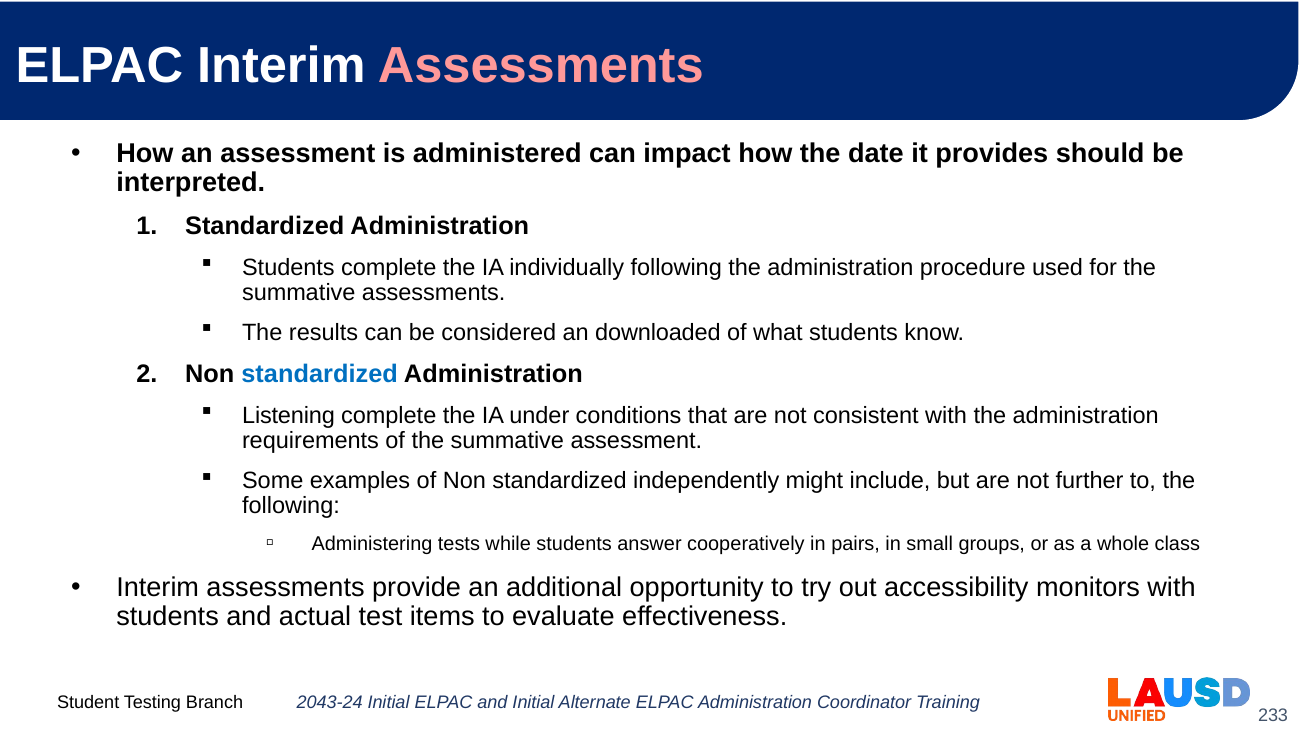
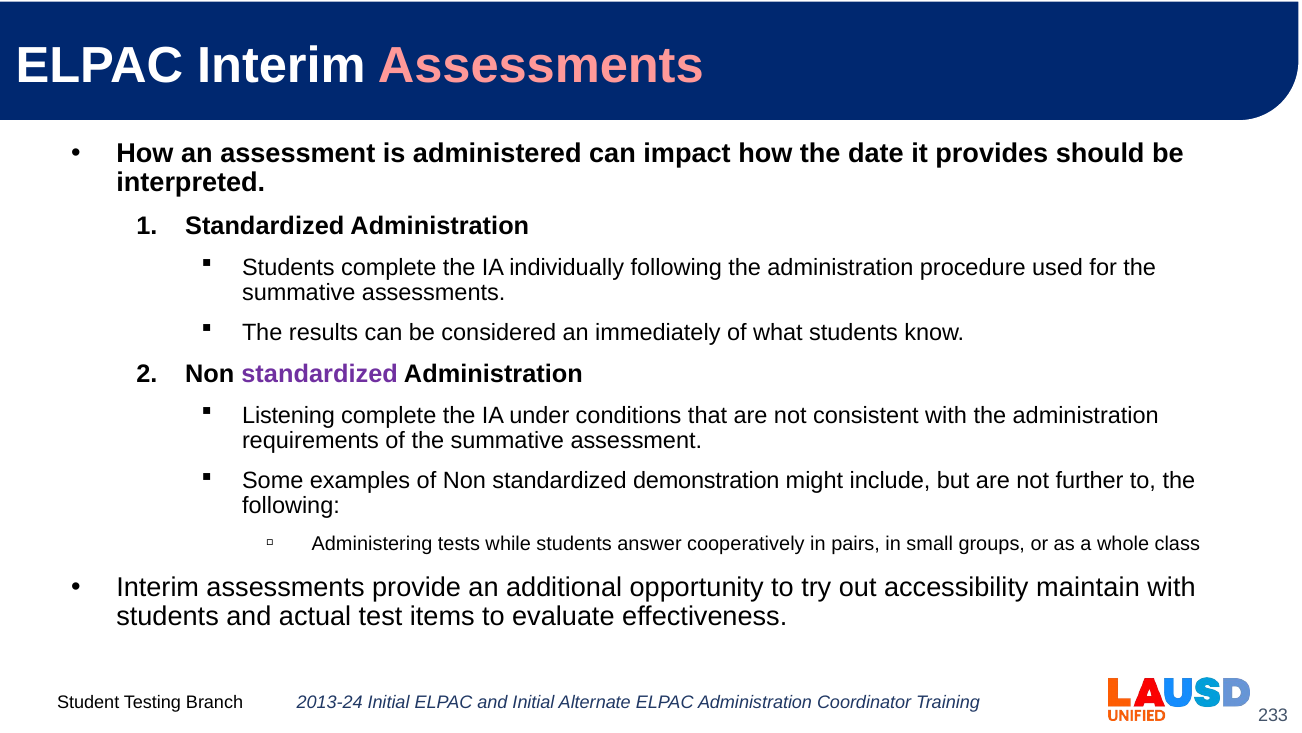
downloaded: downloaded -> immediately
standardized at (320, 374) colour: blue -> purple
independently: independently -> demonstration
monitors: monitors -> maintain
2043-24: 2043-24 -> 2013-24
